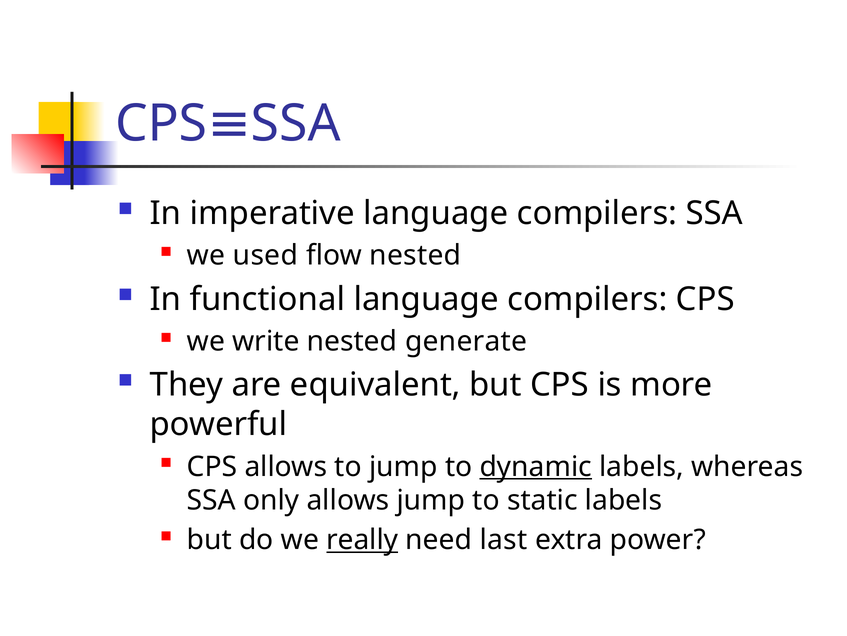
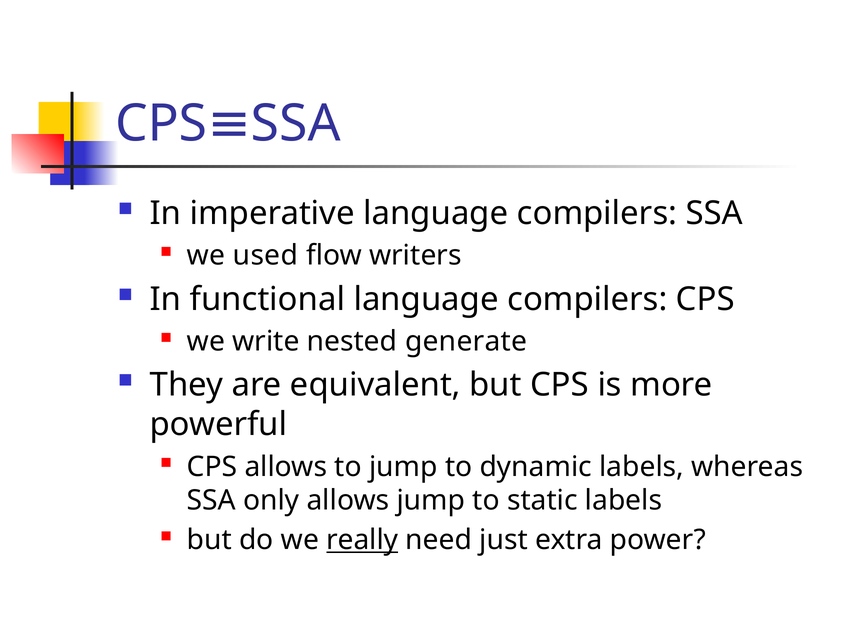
flow nested: nested -> writers
dynamic underline: present -> none
last: last -> just
